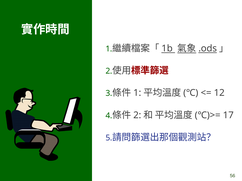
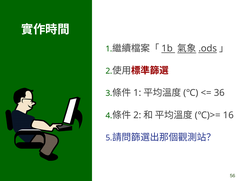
12: 12 -> 36
17: 17 -> 16
